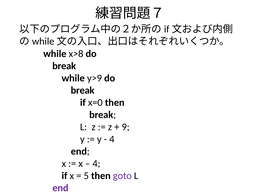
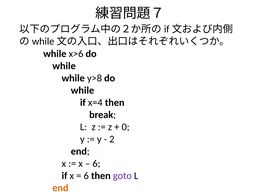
x>8: x>8 -> x>6
break at (64, 66): break -> while
y>9: y>9 -> y>8
break at (83, 91): break -> while
x=0: x=0 -> x=4
9: 9 -> 0
4 at (112, 139): 4 -> 2
4 at (96, 164): 4 -> 6
5 at (86, 176): 5 -> 6
end at (60, 188) colour: purple -> orange
